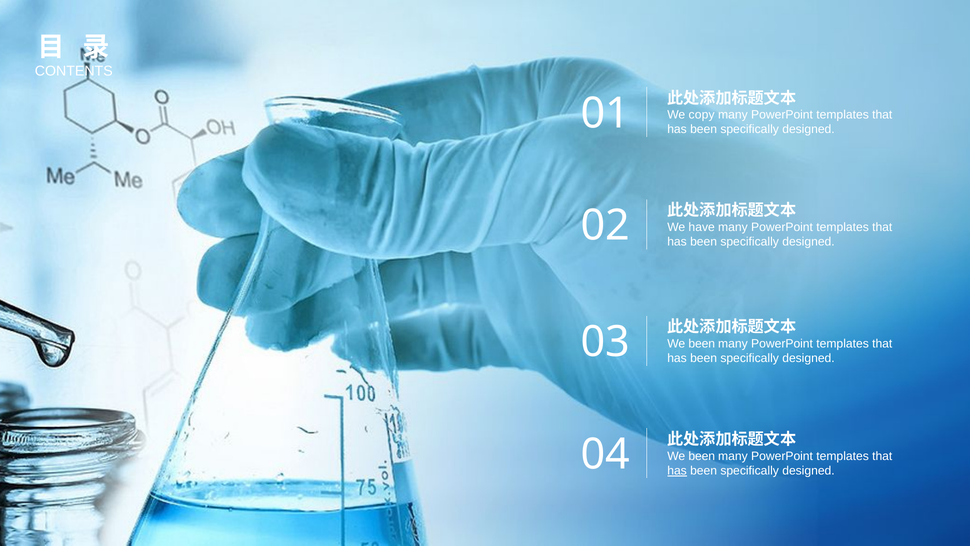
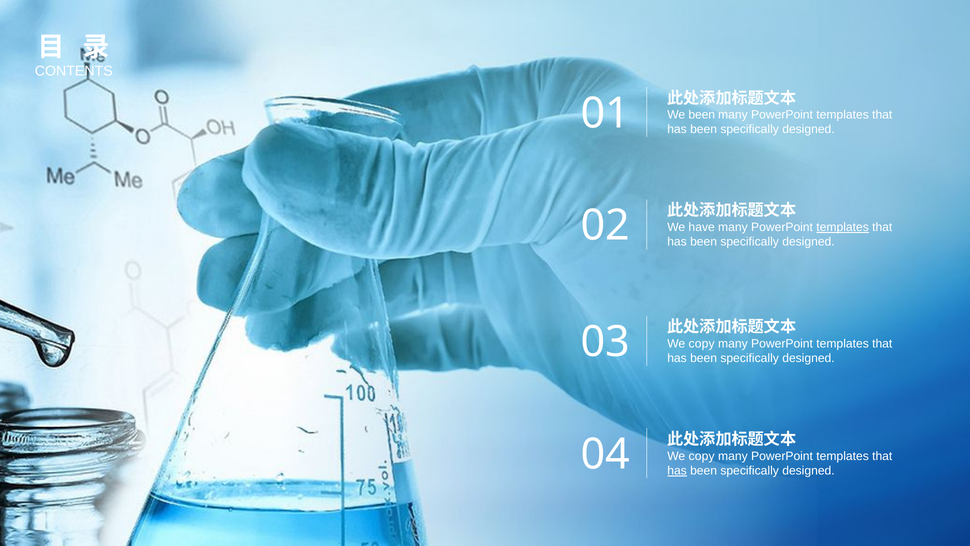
We copy: copy -> been
templates at (843, 227) underline: none -> present
been at (702, 344): been -> copy
been at (702, 456): been -> copy
